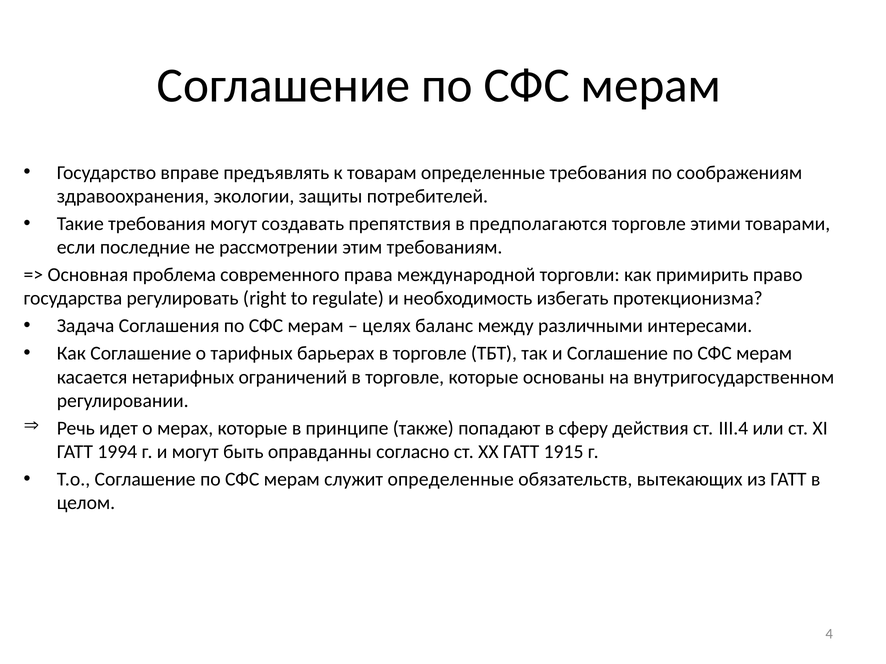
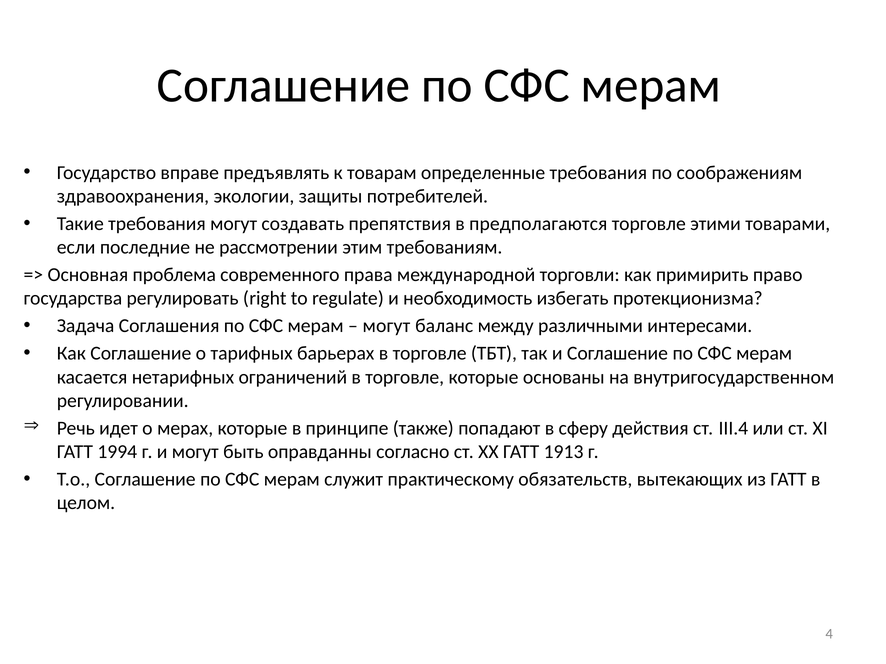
целях at (386, 326): целях -> могут
1915: 1915 -> 1913
служит определенные: определенные -> практическому
